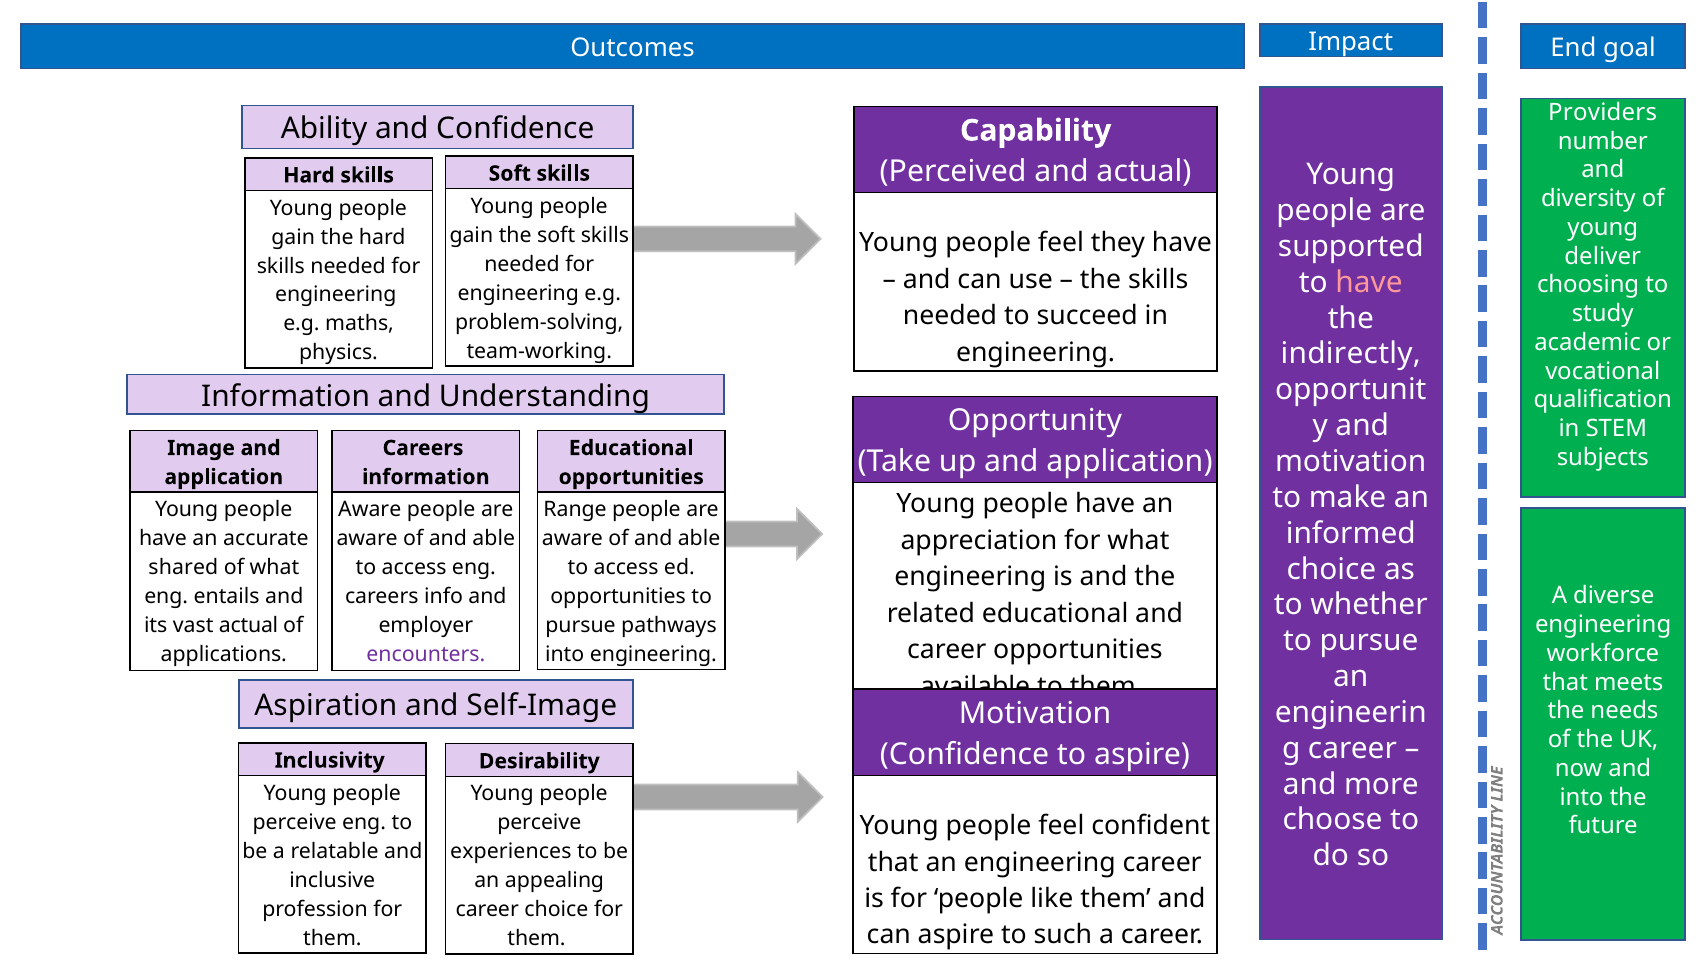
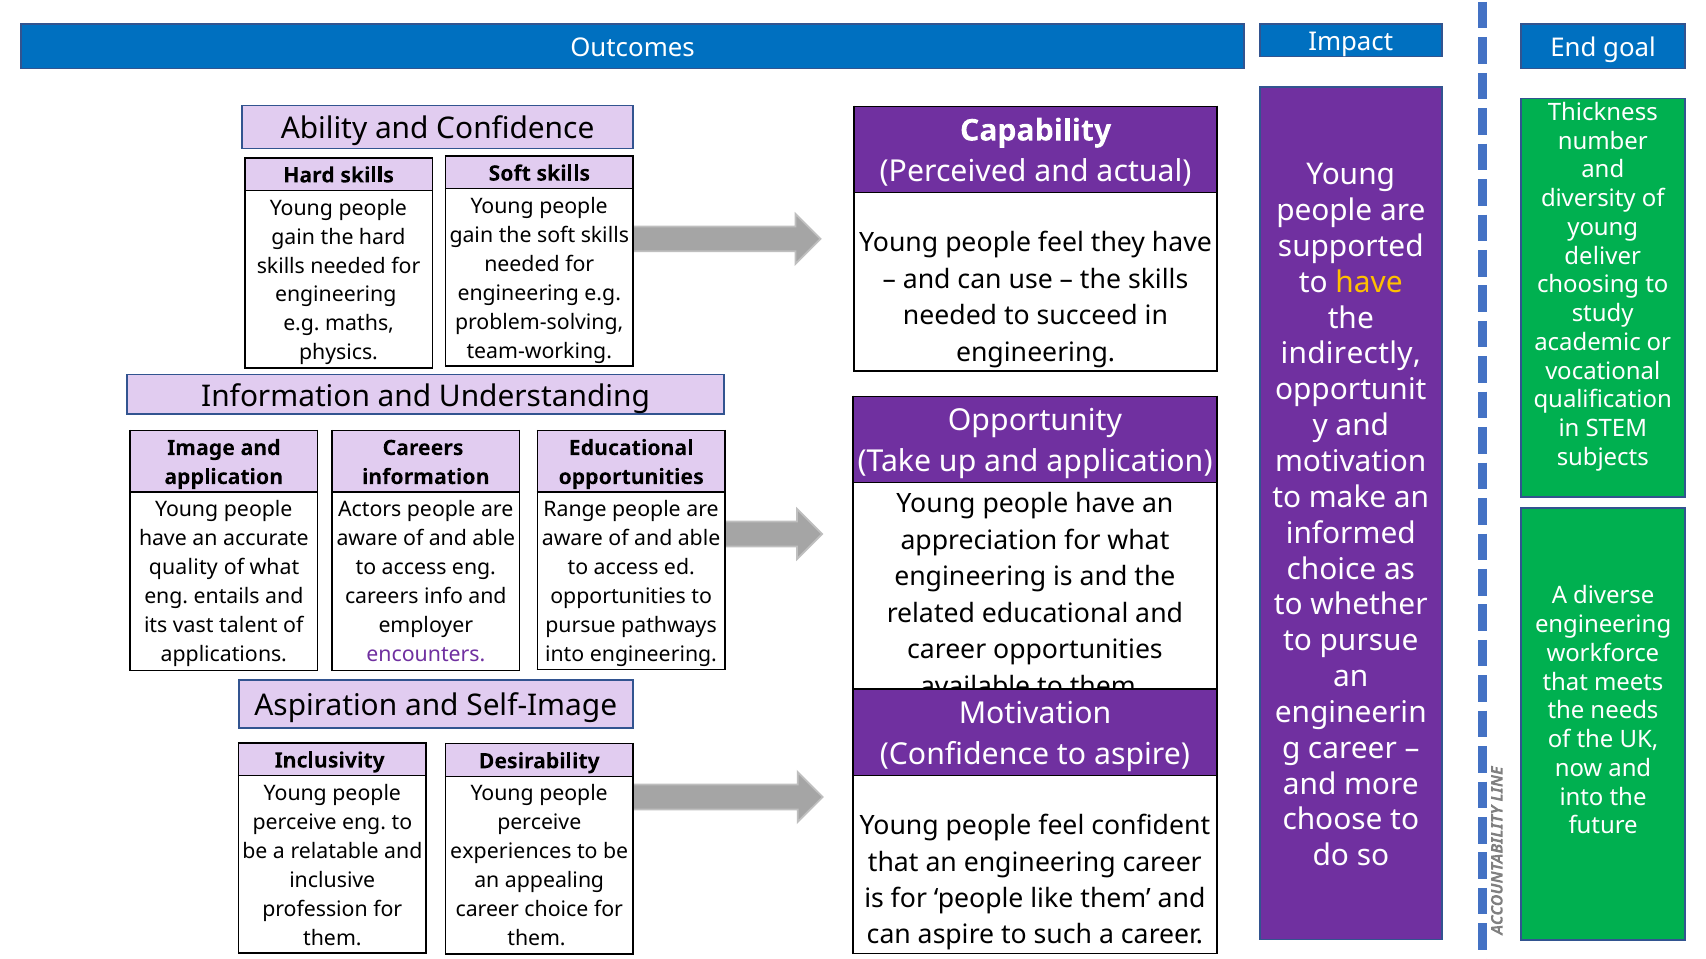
Providers: Providers -> Thickness
have at (1369, 283) colour: pink -> yellow
Aware at (370, 510): Aware -> Actors
shared: shared -> quality
vast actual: actual -> talent
